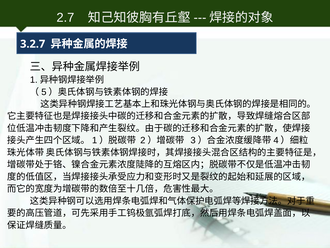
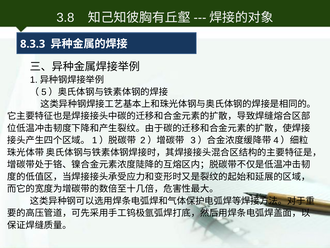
2.7: 2.7 -> 3.8
3.2.7: 3.2.7 -> 8.3.3
